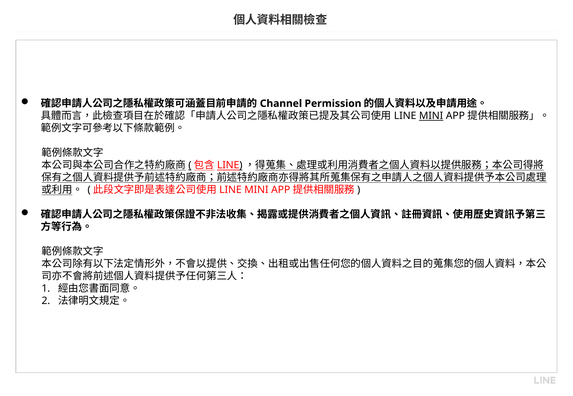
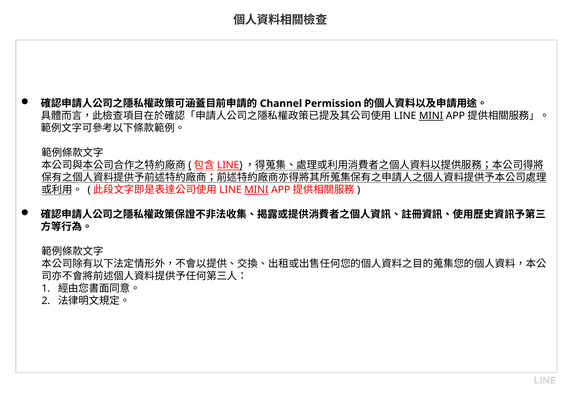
MINI at (256, 190) underline: none -> present
